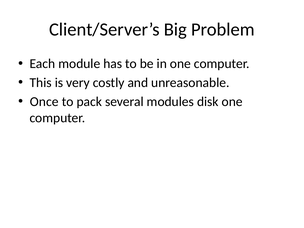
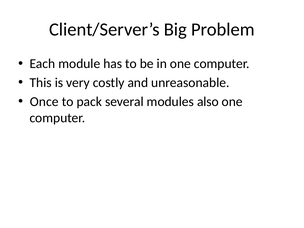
disk: disk -> also
